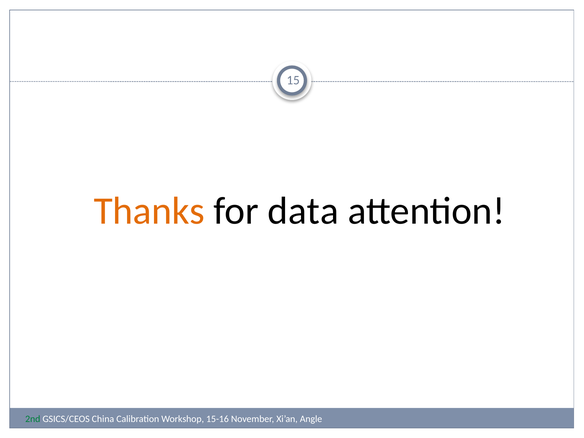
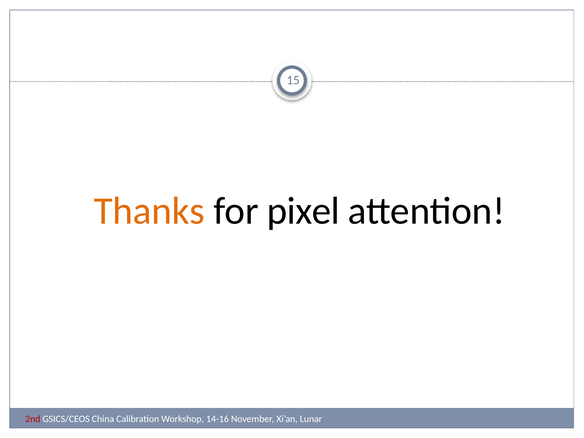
data: data -> pixel
2nd colour: green -> red
15-16: 15-16 -> 14-16
Angle: Angle -> Lunar
